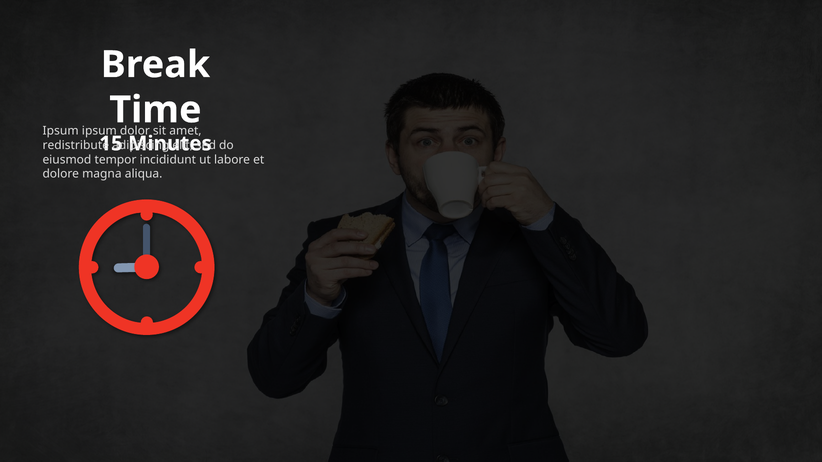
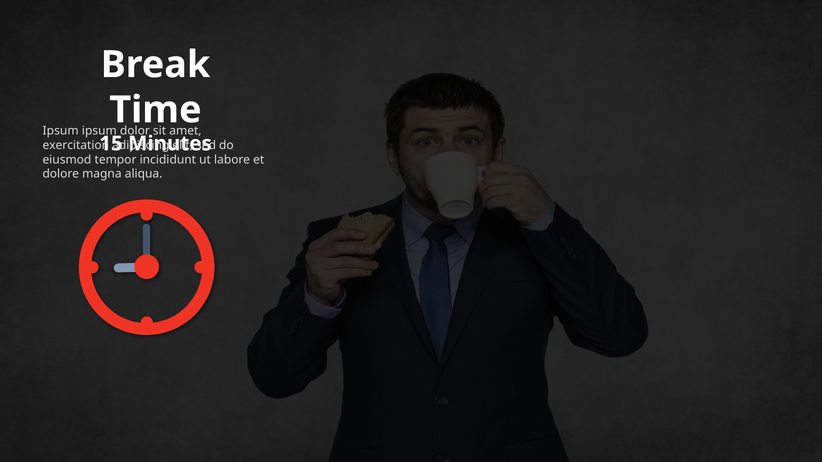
redistribute: redistribute -> exercitation
